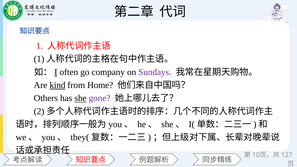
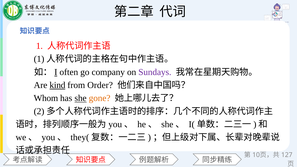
Home: Home -> Order
Others: Others -> Whom
gone colour: purple -> orange
